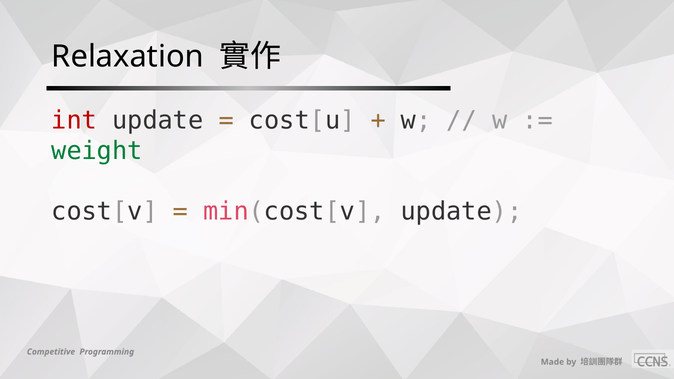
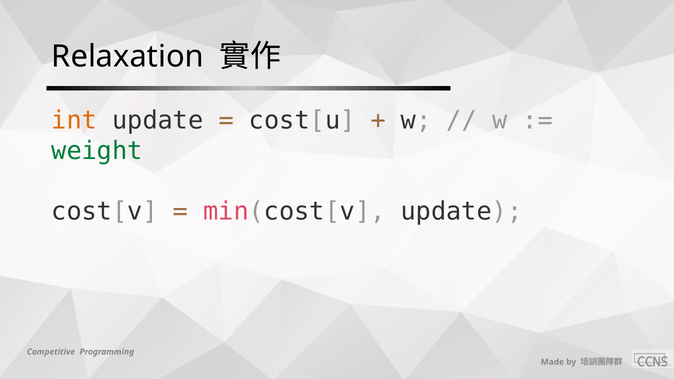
int colour: red -> orange
